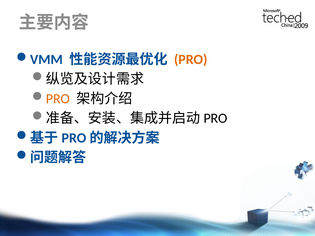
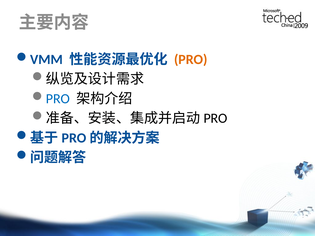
PRO at (58, 99) colour: orange -> blue
